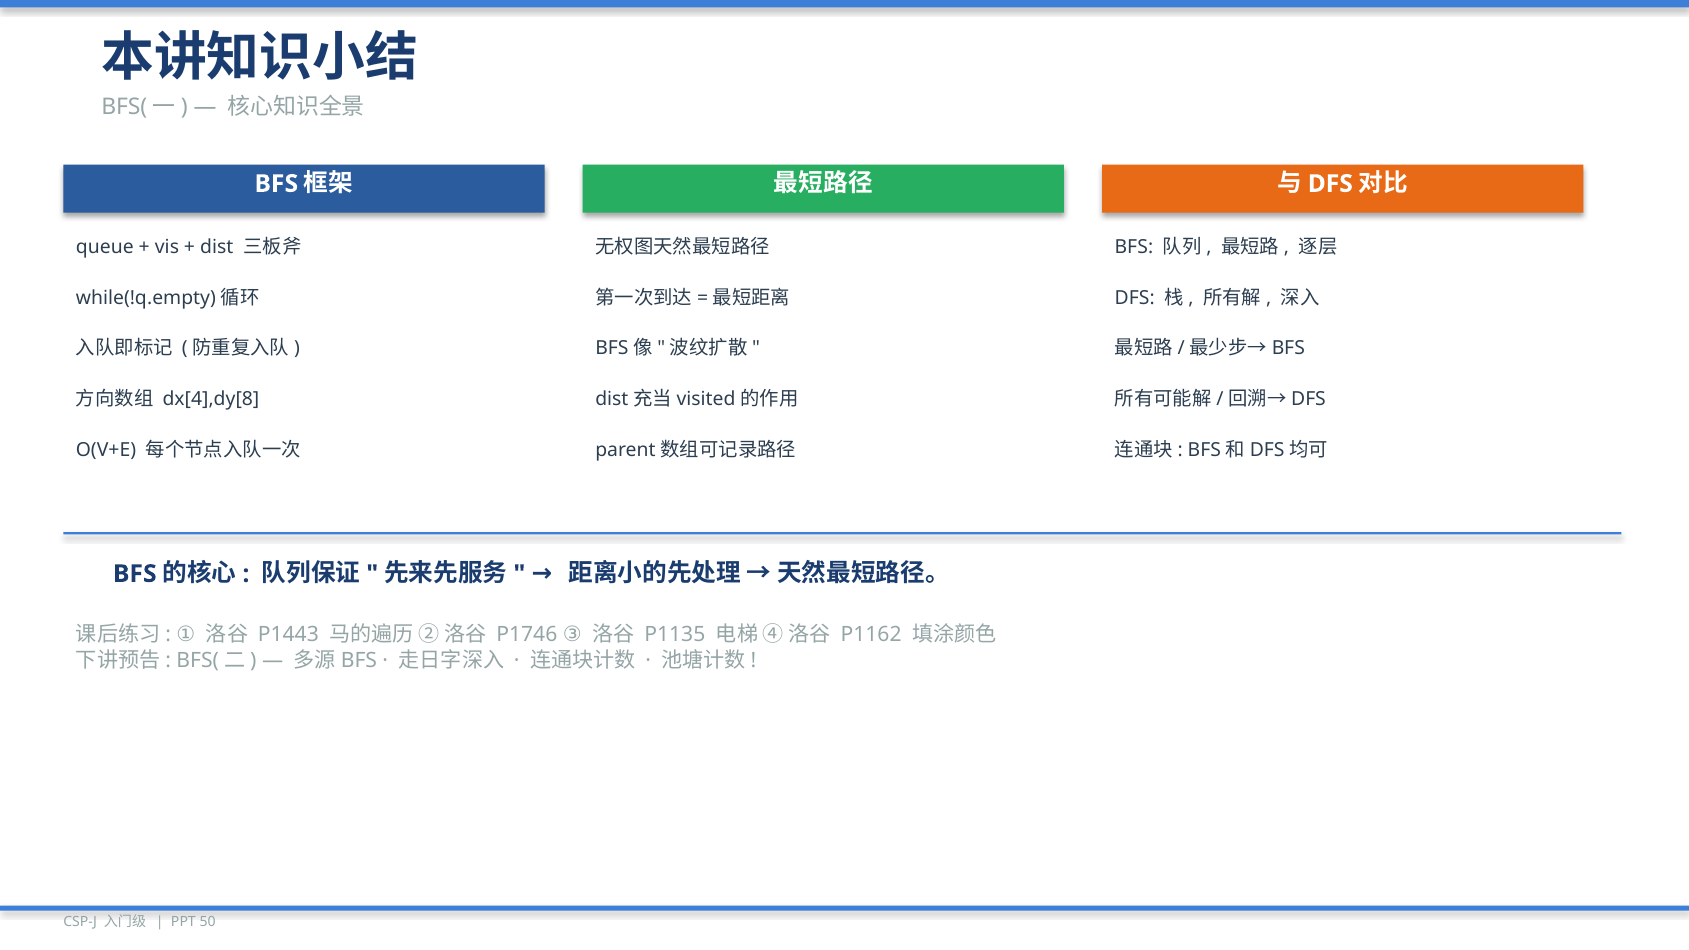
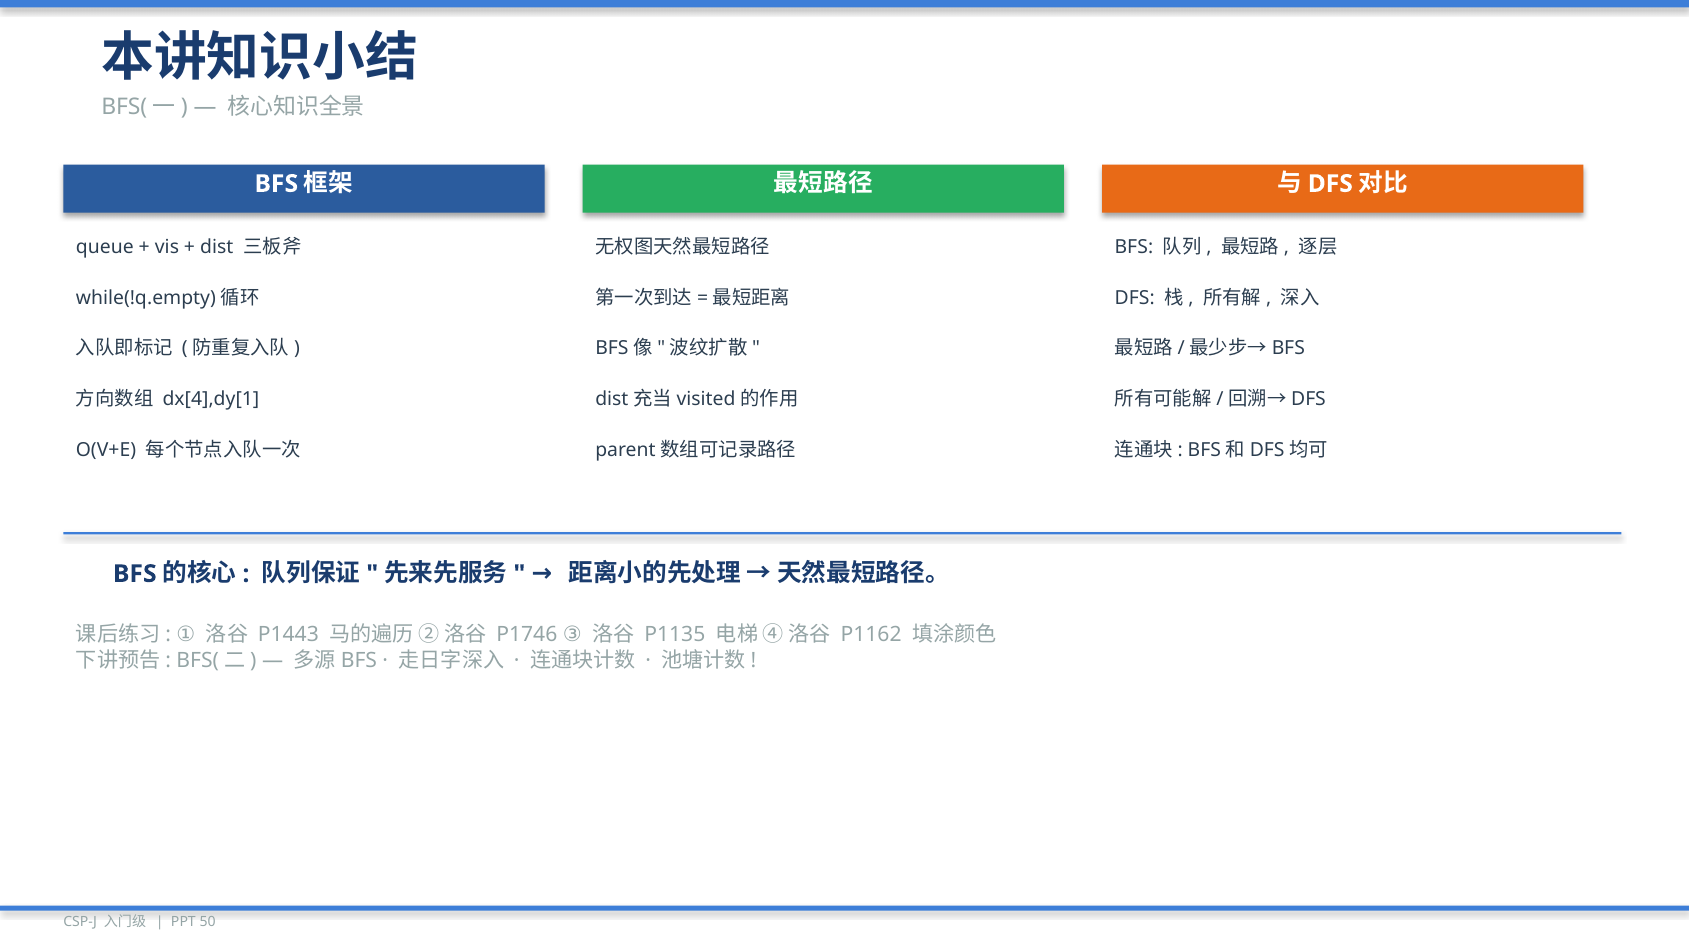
dx[4],dy[8: dx[4],dy[8 -> dx[4],dy[1
